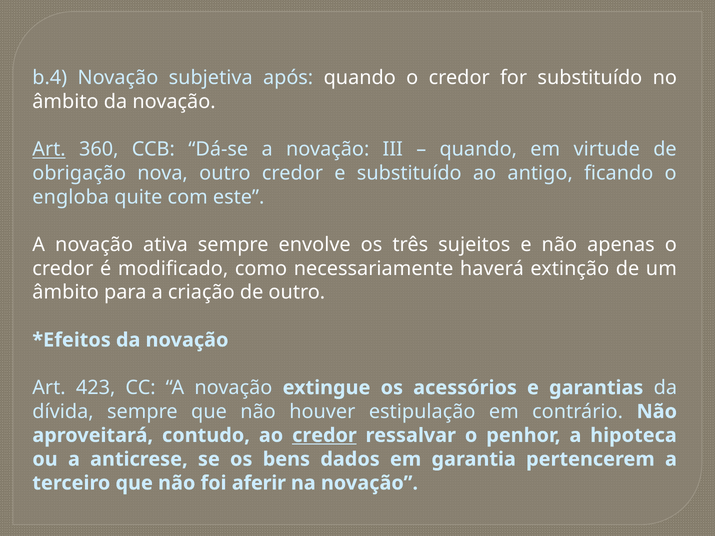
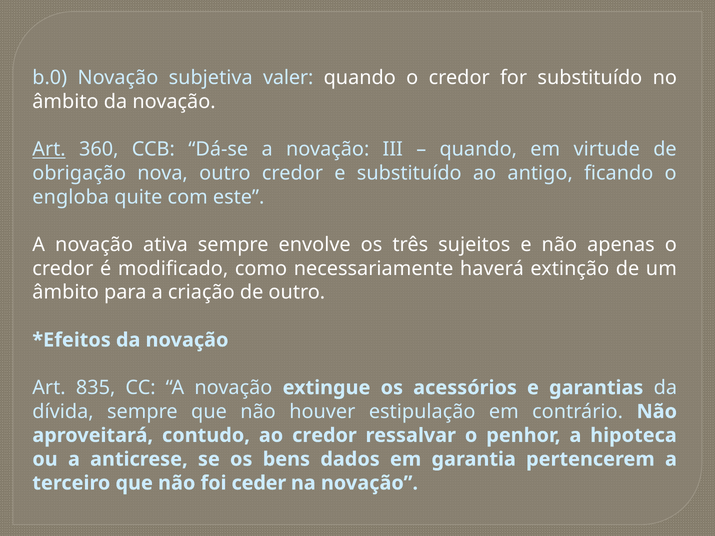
b.4: b.4 -> b.0
após: após -> valer
423: 423 -> 835
credor at (324, 436) underline: present -> none
aferir: aferir -> ceder
